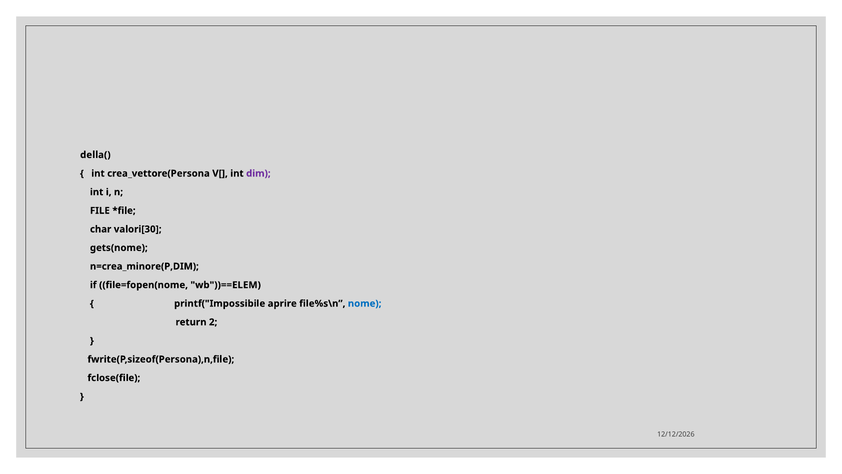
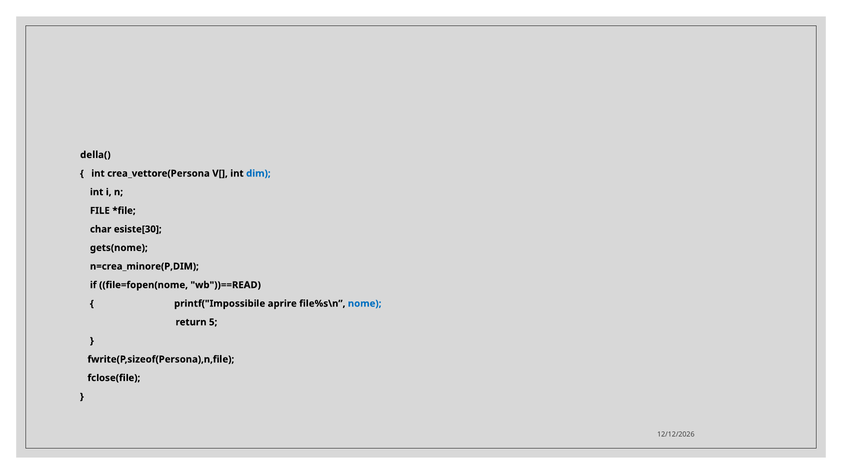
dim colour: purple -> blue
valori[30: valori[30 -> esiste[30
wb"))==ELEM: wb"))==ELEM -> wb"))==READ
2: 2 -> 5
